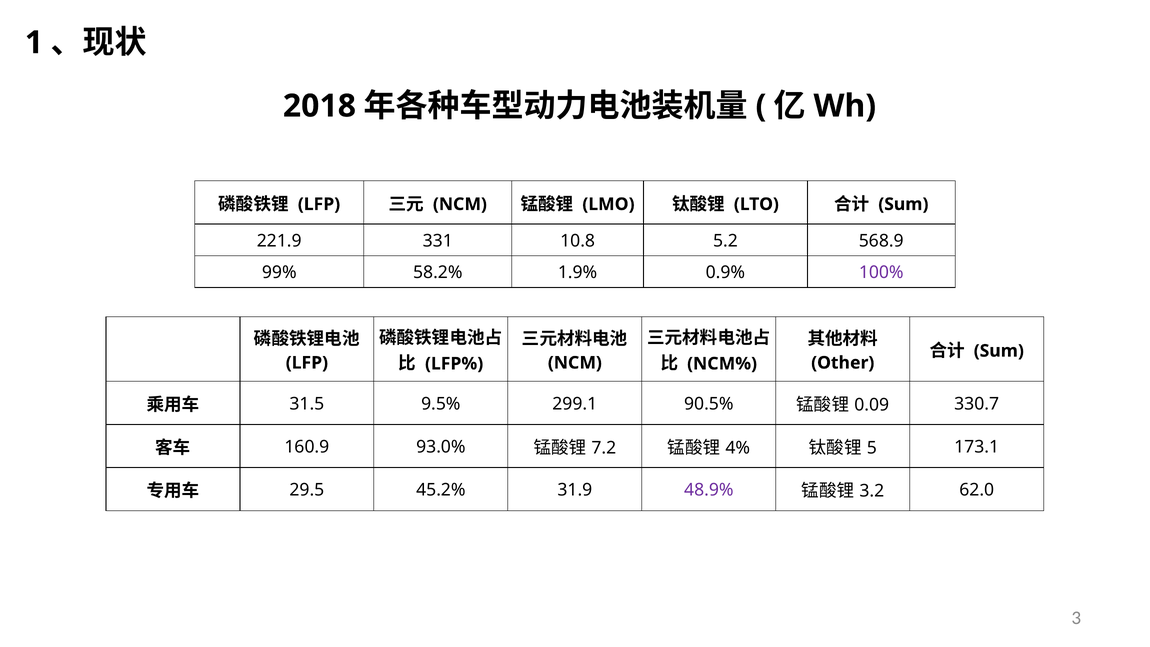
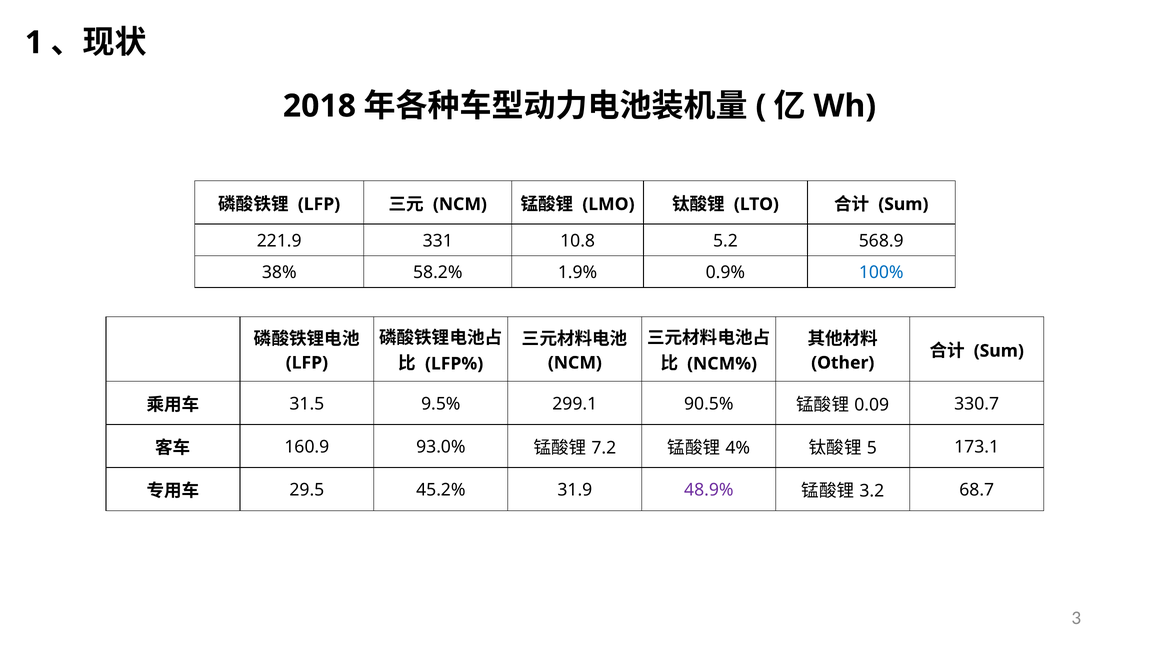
99%: 99% -> 38%
100% colour: purple -> blue
62.0: 62.0 -> 68.7
